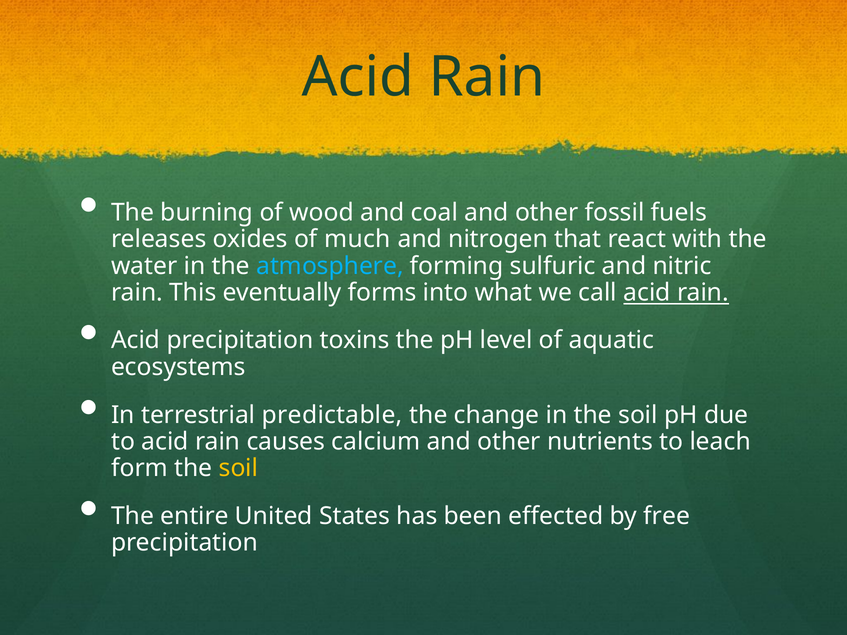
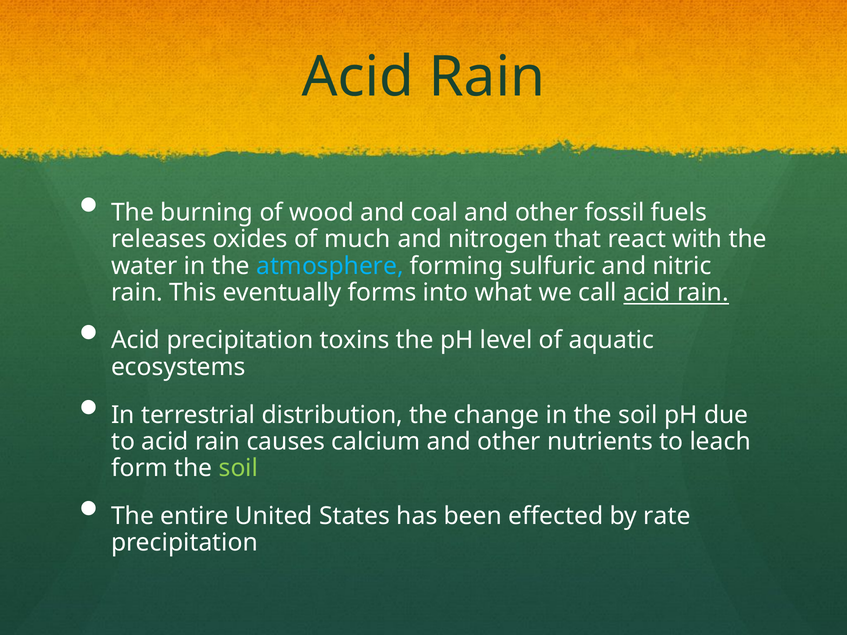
predictable: predictable -> distribution
soil at (238, 468) colour: yellow -> light green
free: free -> rate
